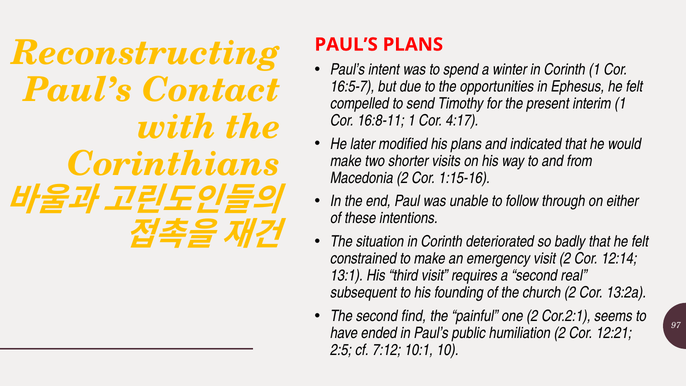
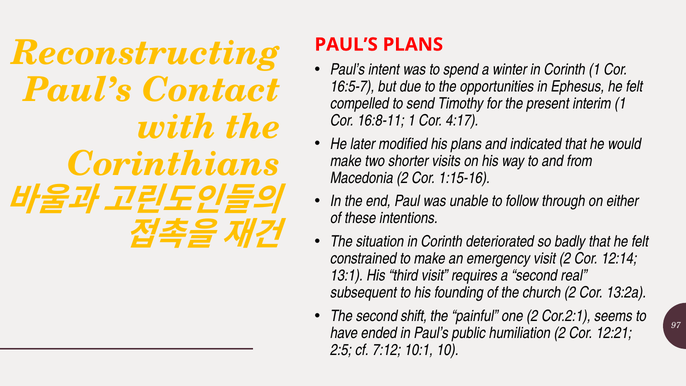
find: find -> shift
